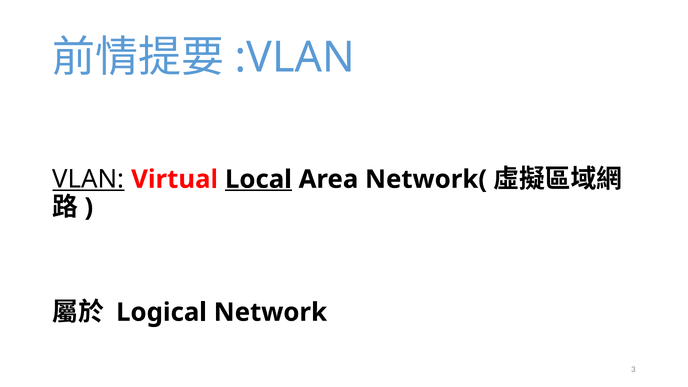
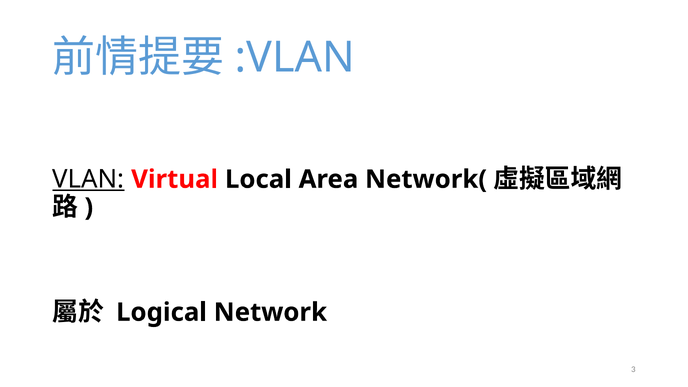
Local underline: present -> none
